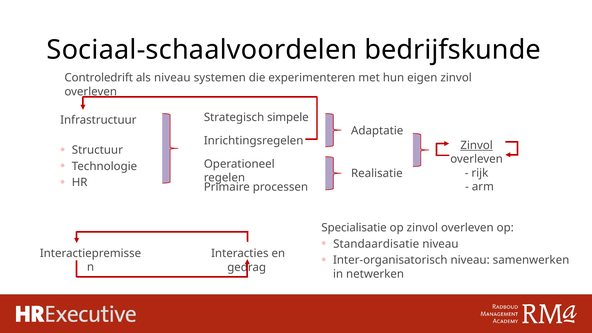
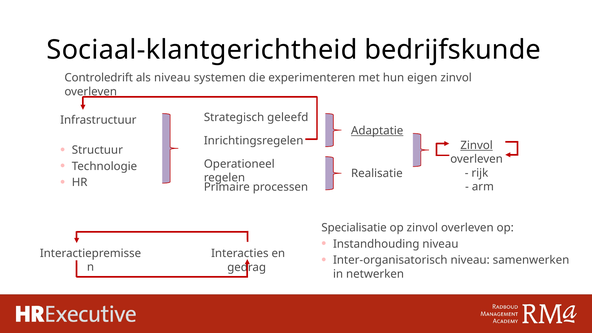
Sociaal-schaalvoordelen: Sociaal-schaalvoordelen -> Sociaal-klantgerichtheid
simpele: simpele -> geleefd
Adaptatie underline: none -> present
Standaardisatie: Standaardisatie -> Instandhouding
